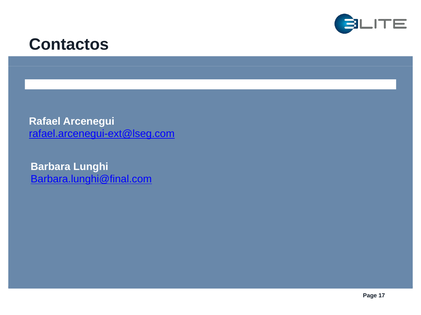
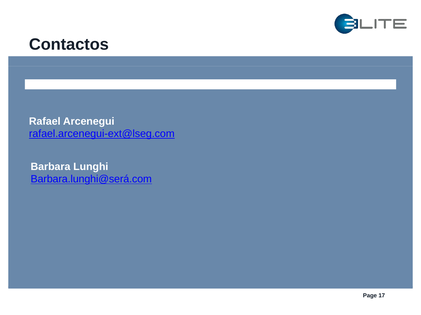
Barbara.lunghi@final.com: Barbara.lunghi@final.com -> Barbara.lunghi@será.com
